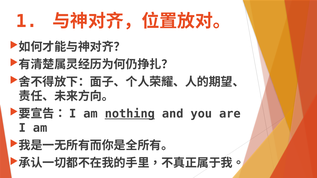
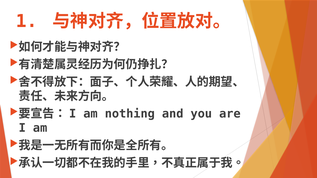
nothing underline: present -> none
